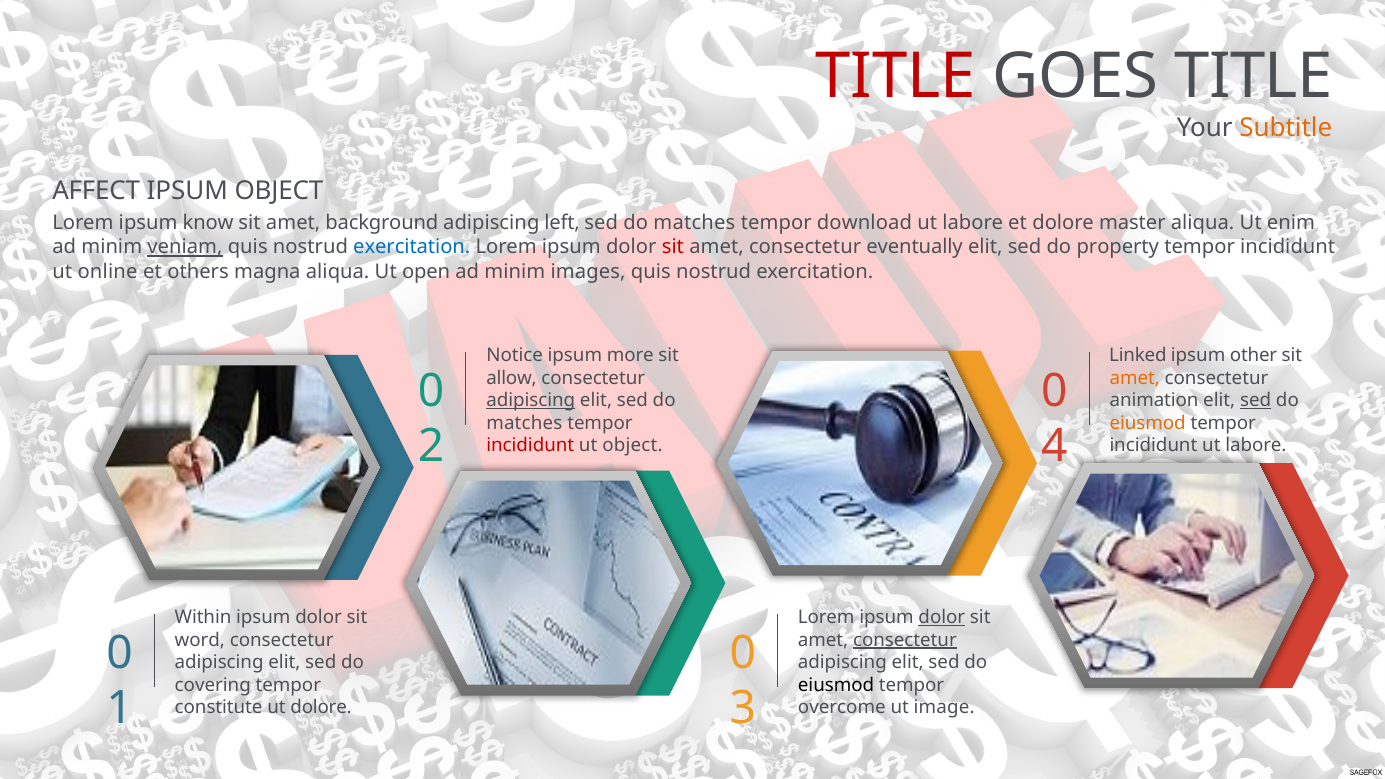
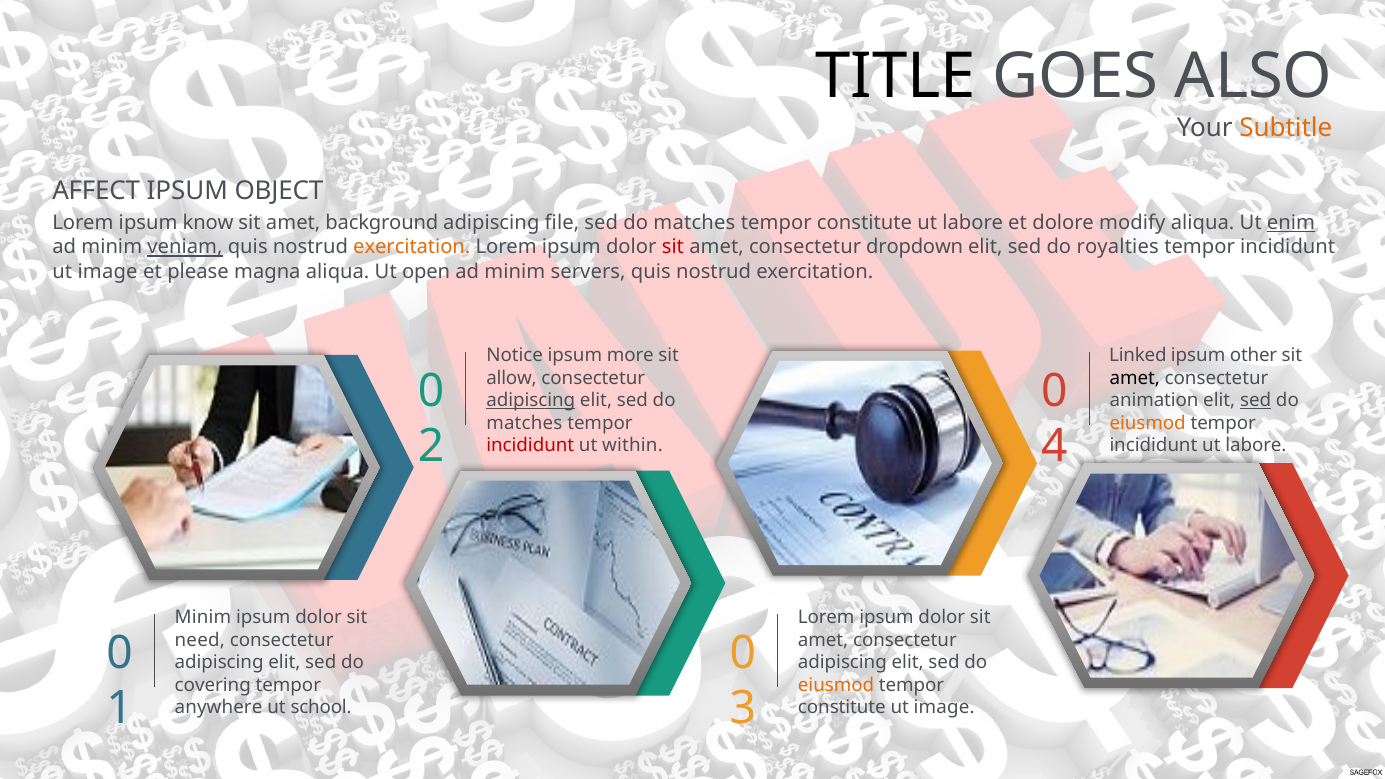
TITLE at (896, 77) colour: red -> black
GOES TITLE: TITLE -> ALSO
left: left -> file
download at (864, 223): download -> constitute
master: master -> modify
enim underline: none -> present
exercitation at (412, 247) colour: blue -> orange
eventually: eventually -> dropdown
property: property -> royalties
online at (108, 272): online -> image
others: others -> please
images: images -> servers
amet at (1135, 378) colour: orange -> black
ut object: object -> within
Within at (203, 617): Within -> Minim
dolor at (942, 617) underline: present -> none
word: word -> need
consectetur at (905, 640) underline: present -> none
eiusmod at (836, 685) colour: black -> orange
constitute: constitute -> anywhere
ut dolore: dolore -> school
overcome at (842, 708): overcome -> constitute
